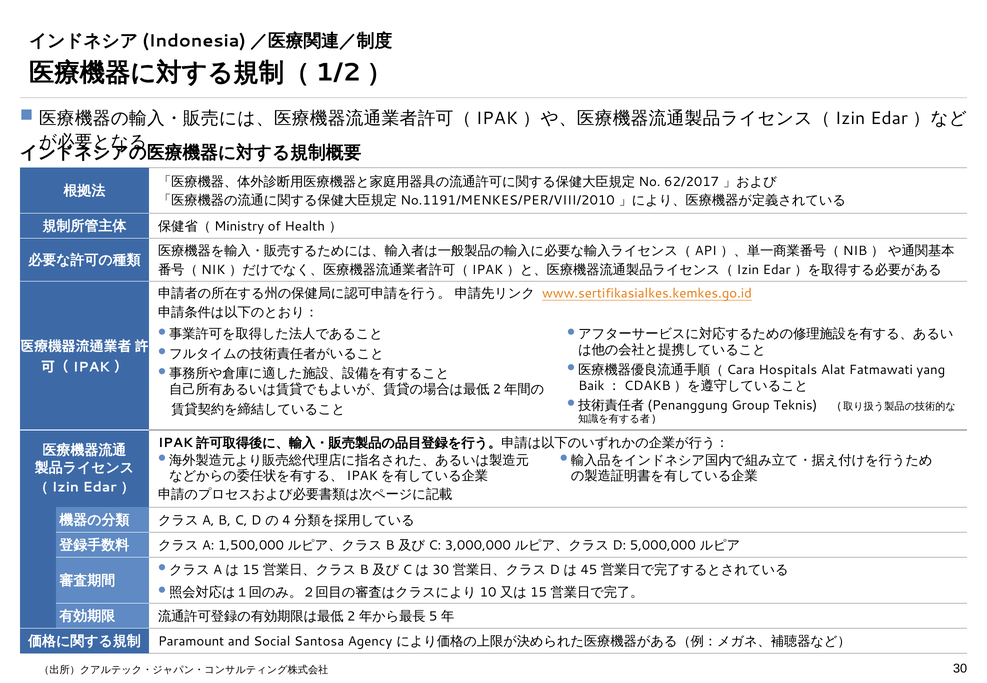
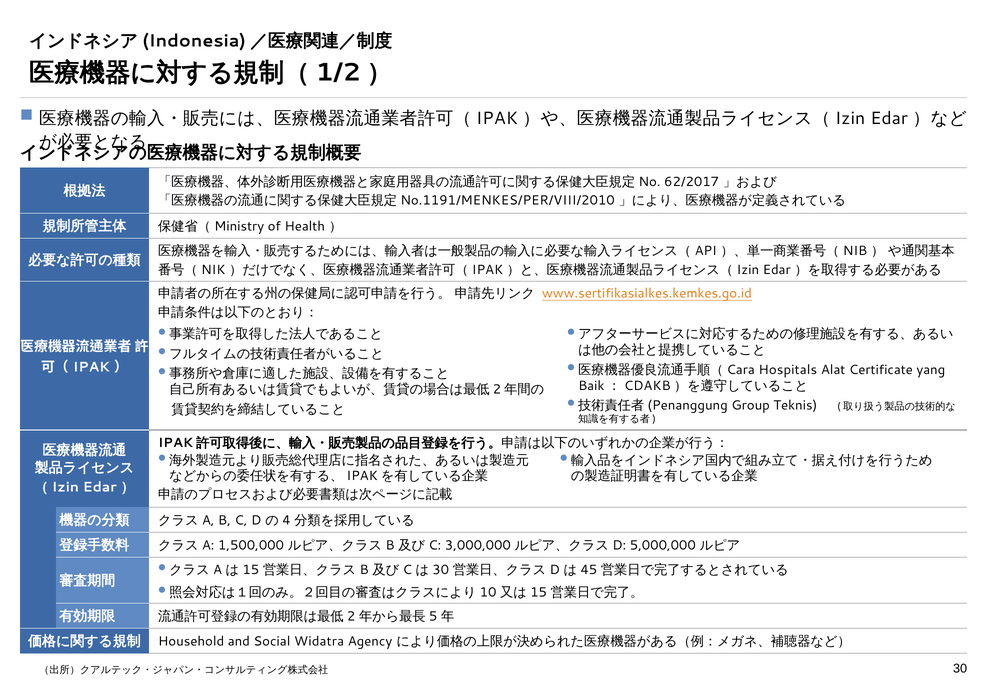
Fatmawati: Fatmawati -> Certificate
Paramount: Paramount -> Household
Santosa: Santosa -> Widatra
